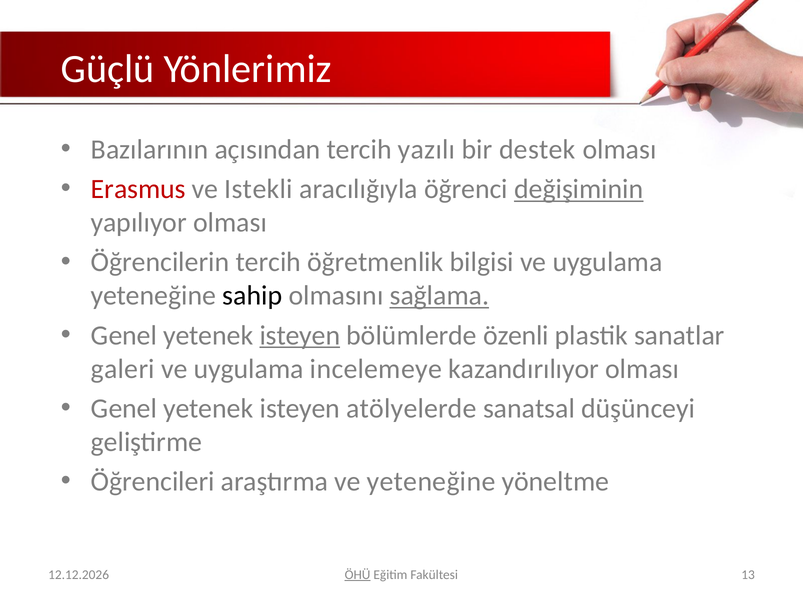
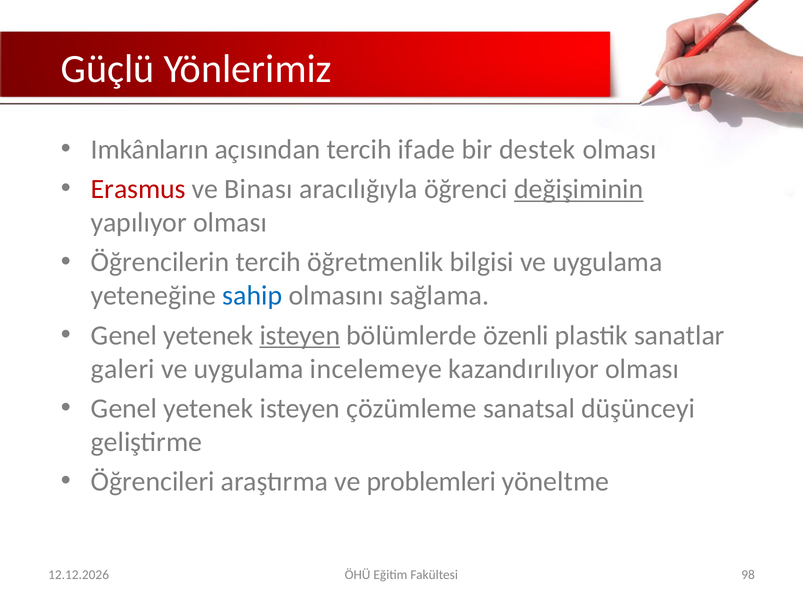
Bazılarının: Bazılarının -> Imkânların
yazılı: yazılı -> ifade
Istekli: Istekli -> Binası
sahip colour: black -> blue
sağlama underline: present -> none
atölyelerde: atölyelerde -> çözümleme
ve yeteneğine: yeteneğine -> problemleri
ÖHÜ underline: present -> none
13: 13 -> 98
